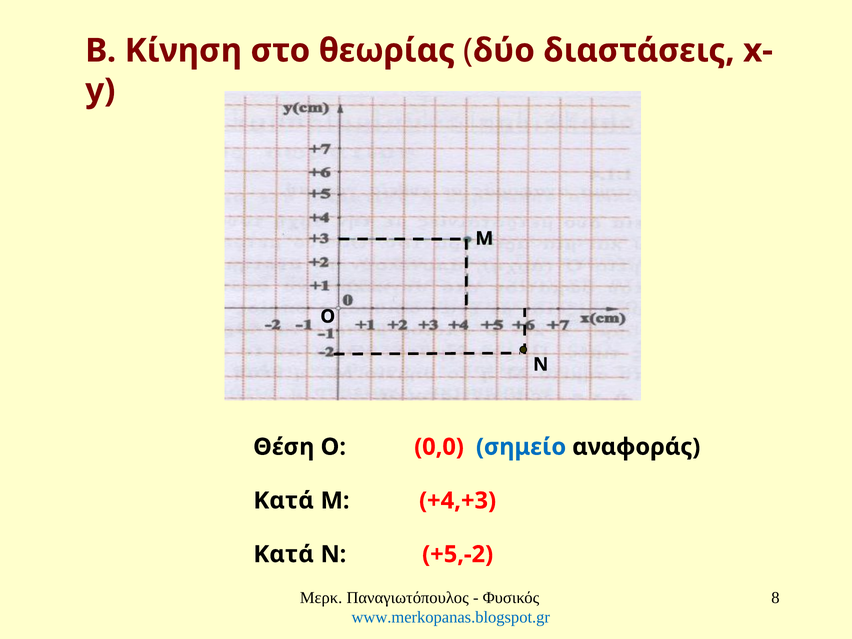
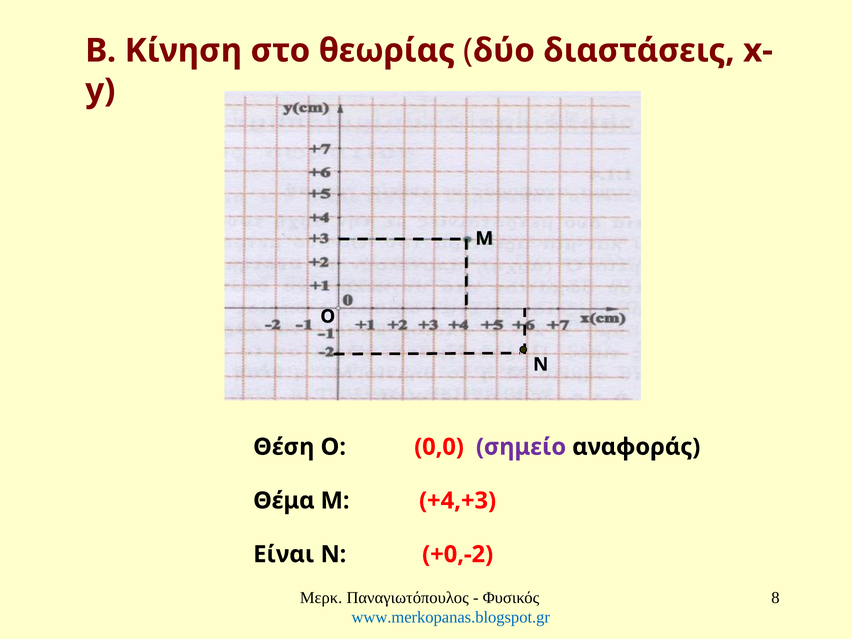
σημείο colour: blue -> purple
Κατά at (284, 501): Κατά -> Θέμα
Κατά at (284, 554): Κατά -> Είναι
+5,-2: +5,-2 -> +0,-2
